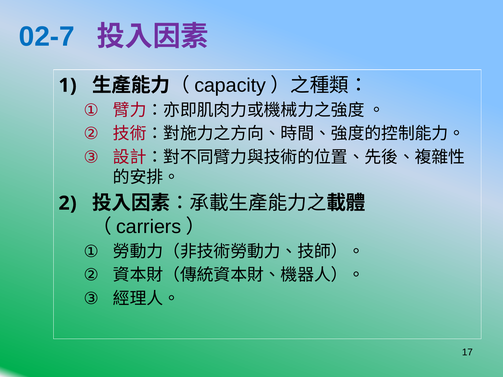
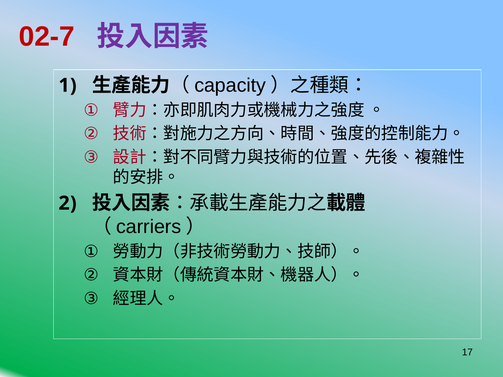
02-7 colour: blue -> red
